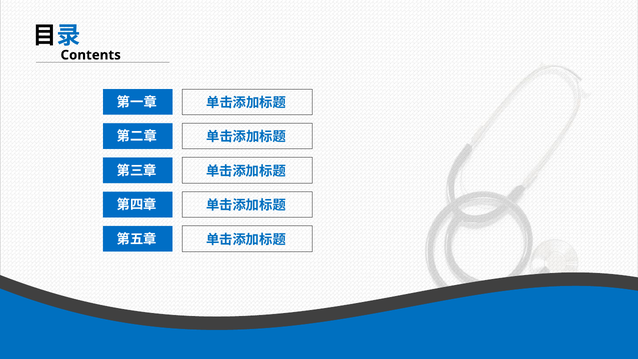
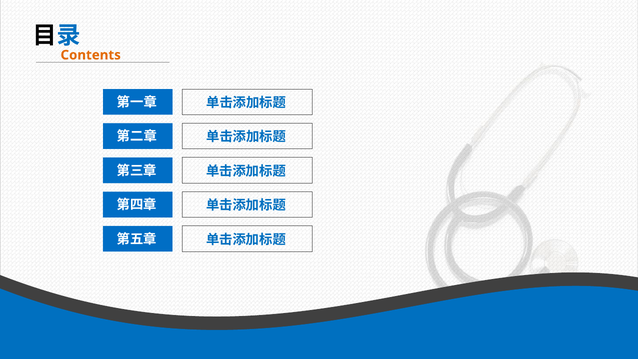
Contents colour: black -> orange
